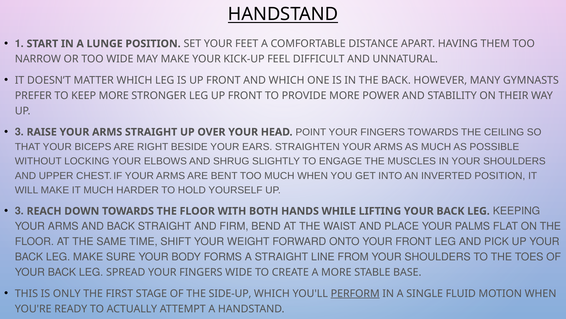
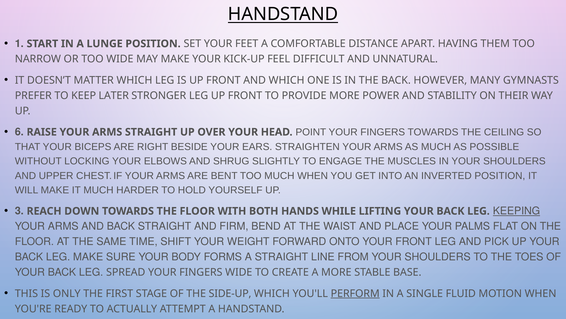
KEEP MORE: MORE -> LATER
3 at (19, 132): 3 -> 6
KEEPING underline: none -> present
